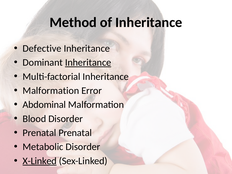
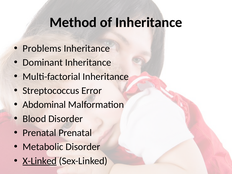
Defective: Defective -> Problems
Inheritance at (88, 63) underline: present -> none
Malformation at (51, 91): Malformation -> Streptococcus
